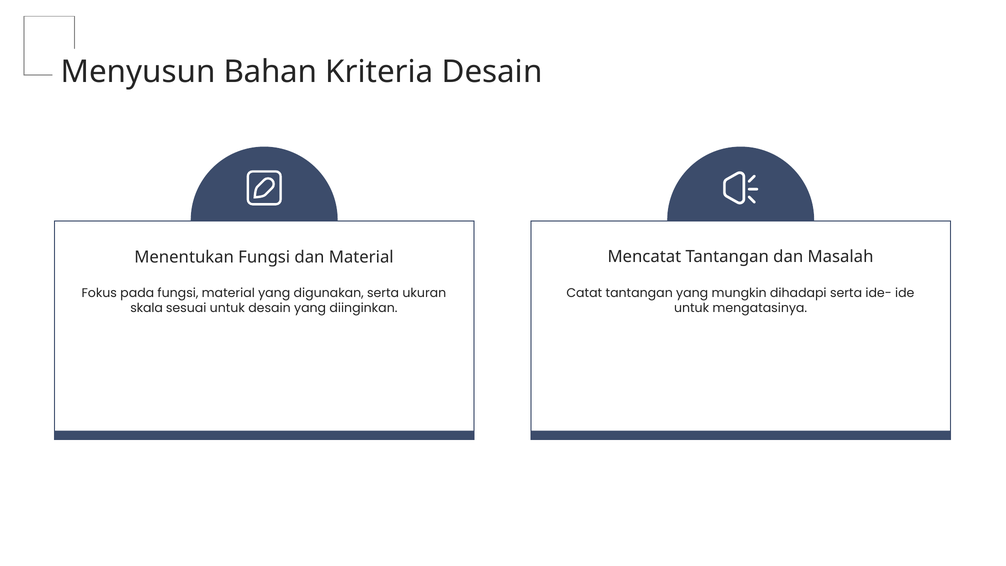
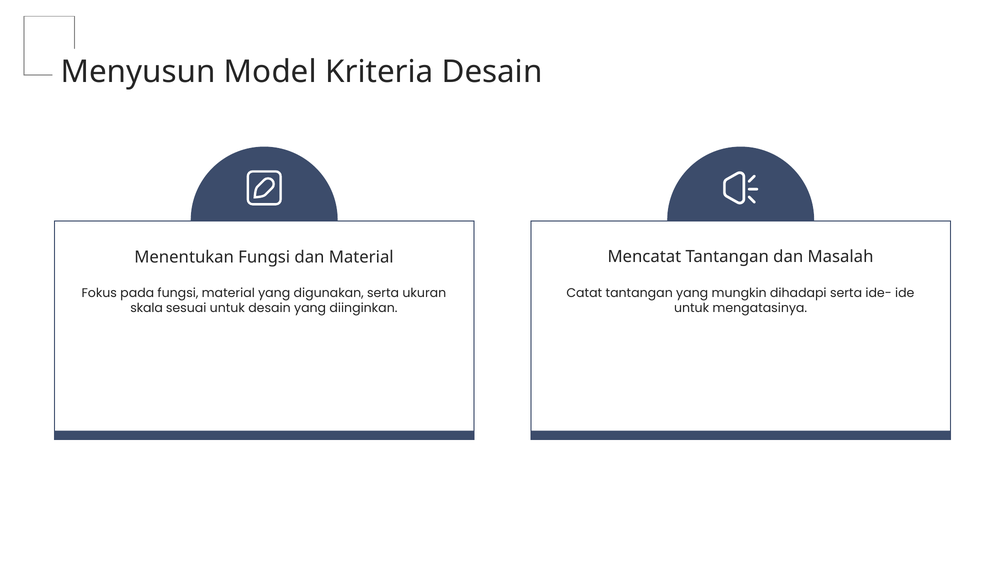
Bahan: Bahan -> Model
